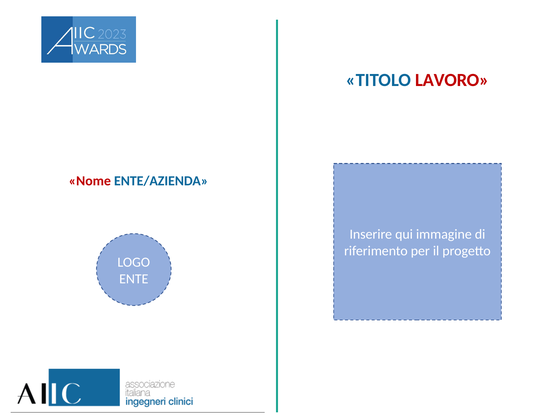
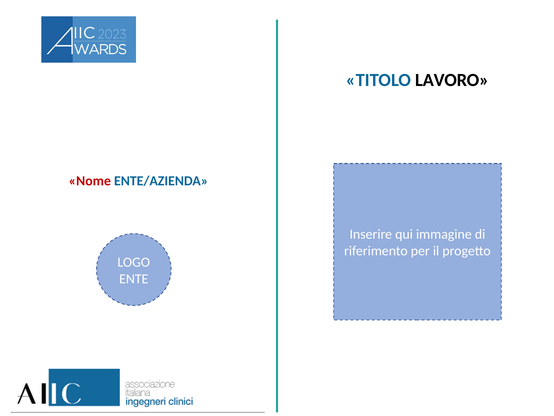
LAVORO colour: red -> black
